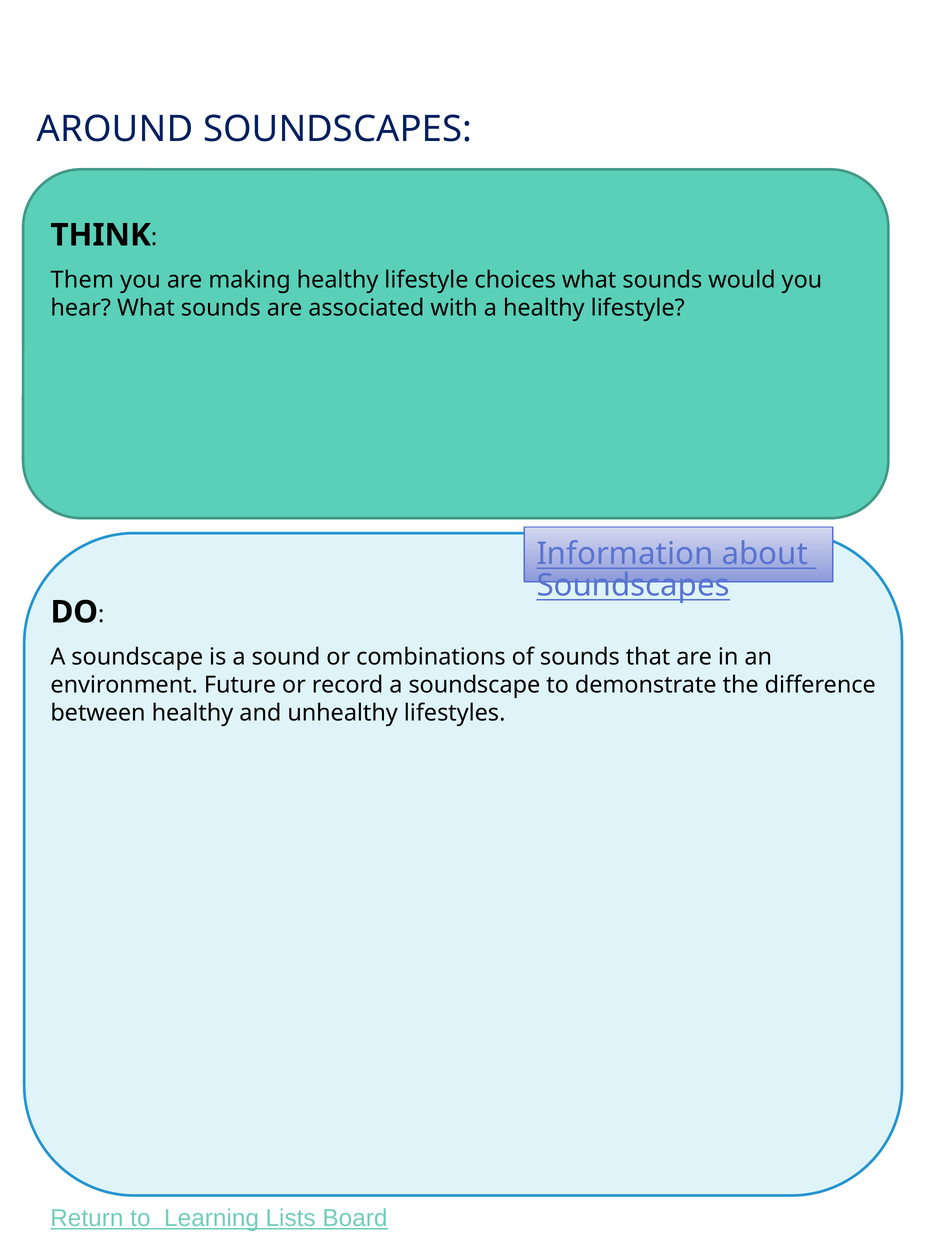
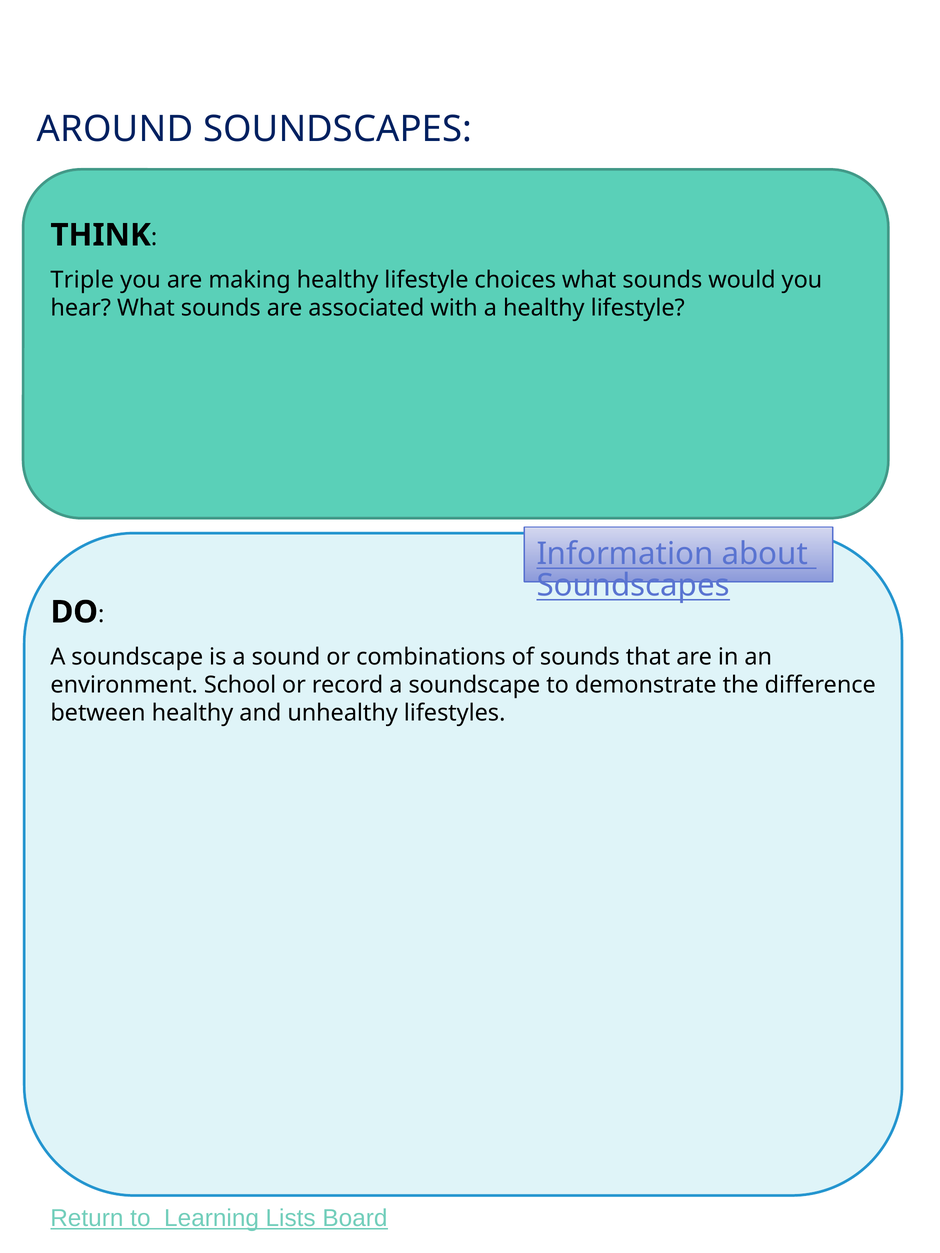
Them: Them -> Triple
Future: Future -> School
